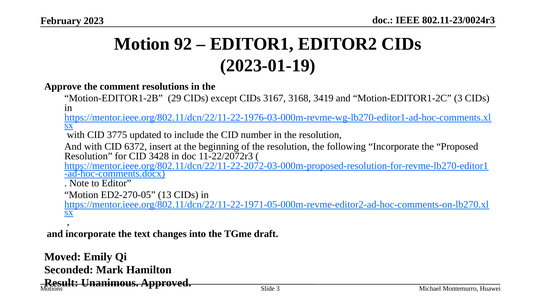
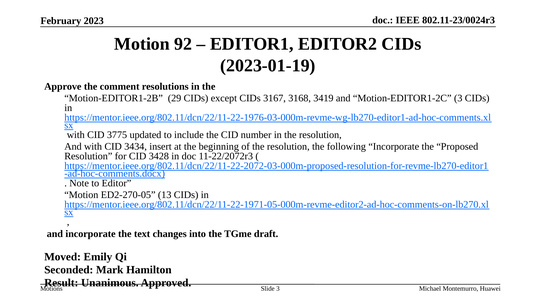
6372: 6372 -> 3434
